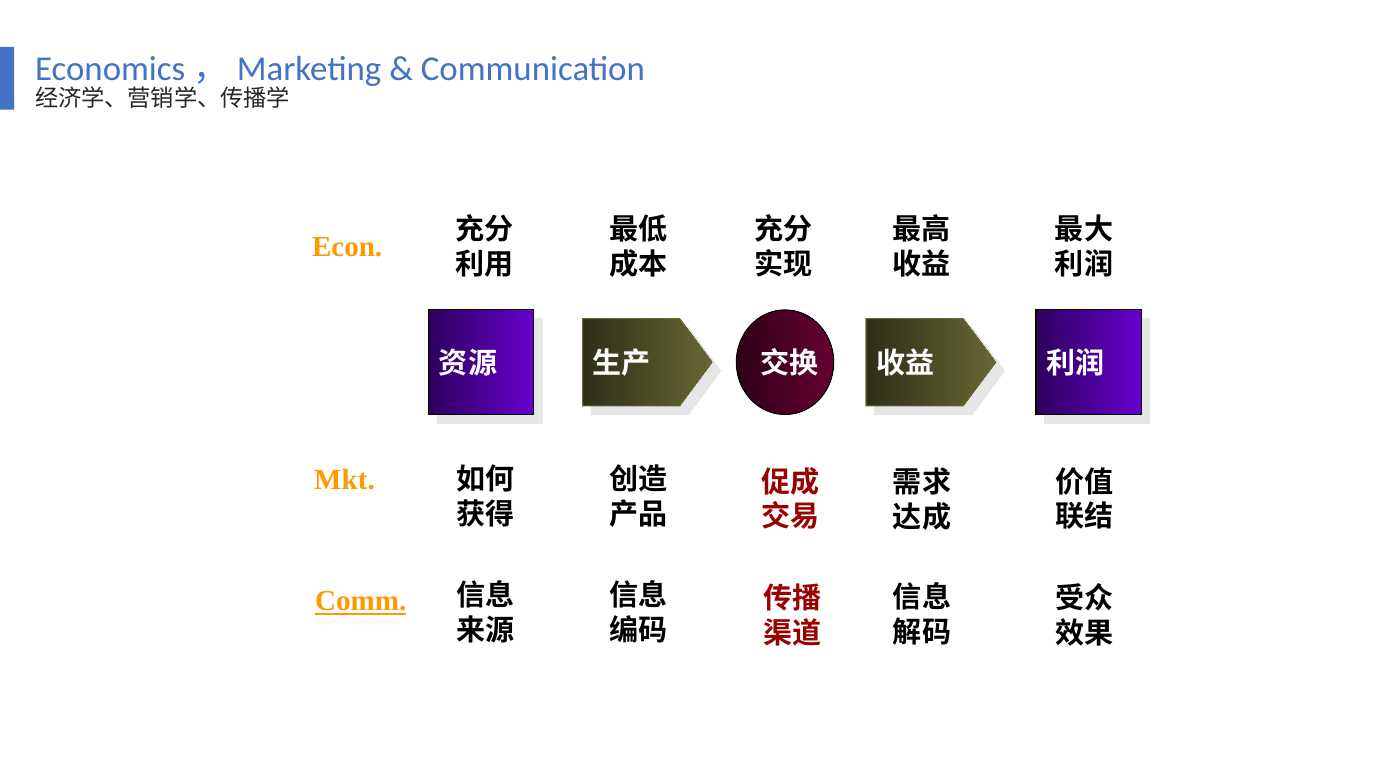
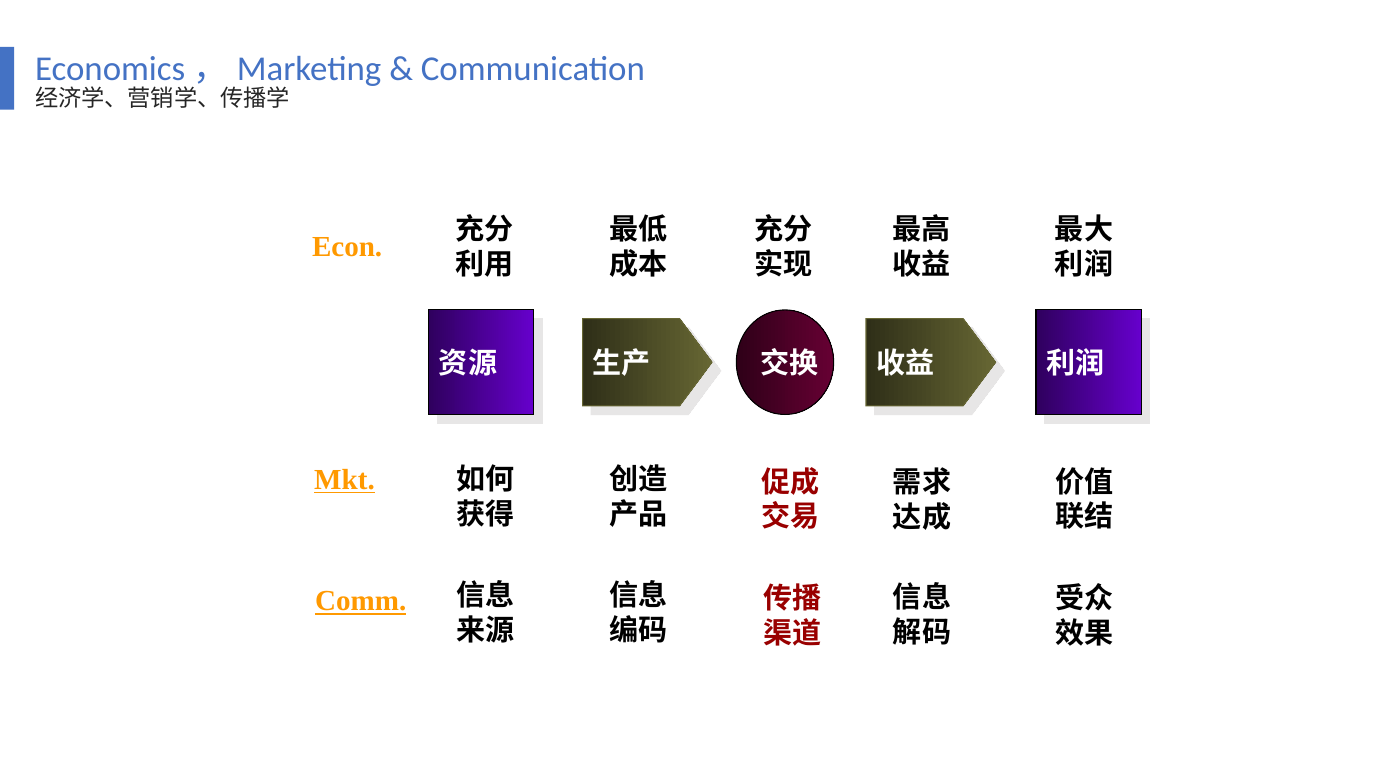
Mkt underline: none -> present
